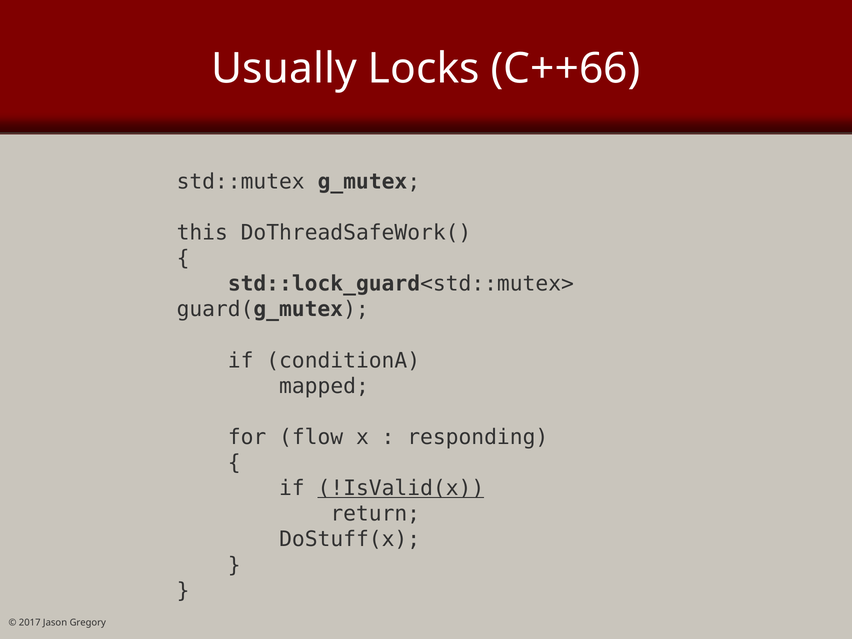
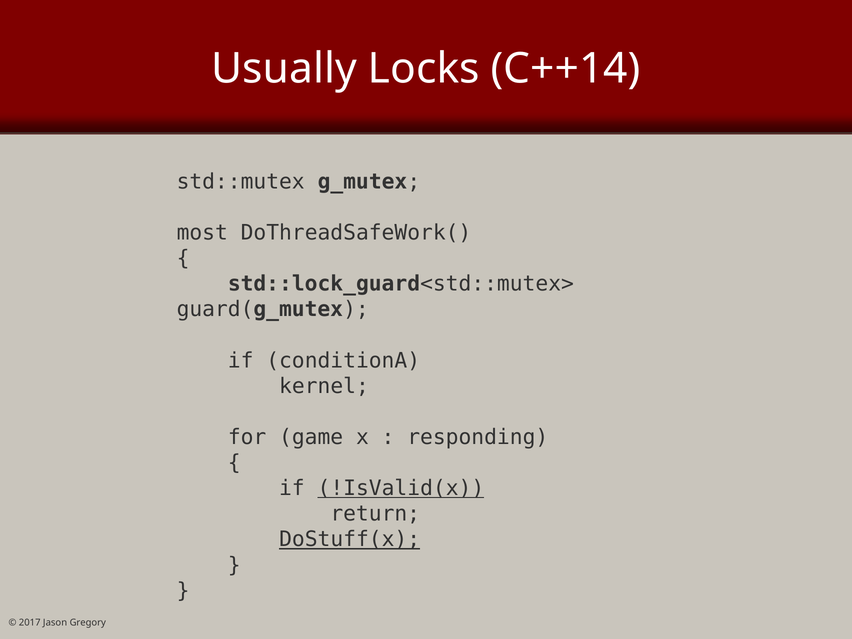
C++66: C++66 -> C++14
this: this -> most
mapped: mapped -> kernel
flow: flow -> game
DoStuff(x underline: none -> present
